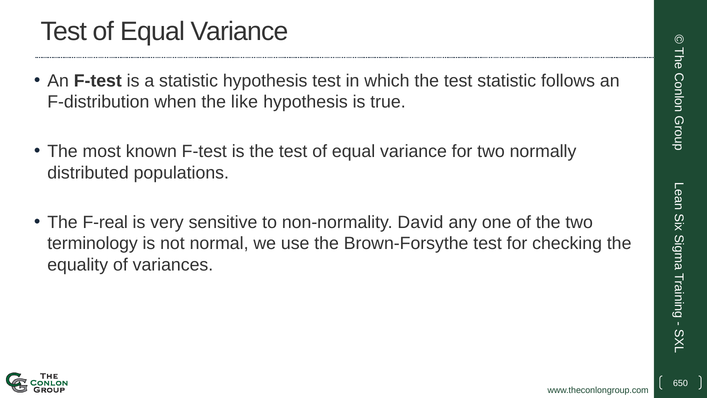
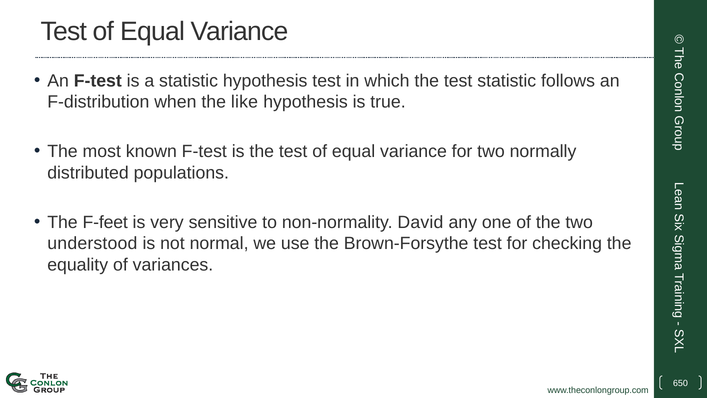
F-real: F-real -> F-feet
terminology: terminology -> understood
